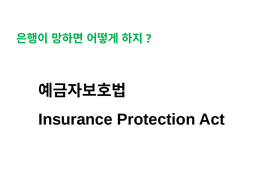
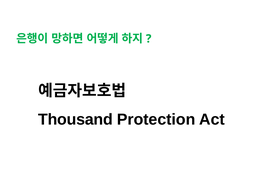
Insurance: Insurance -> Thousand
